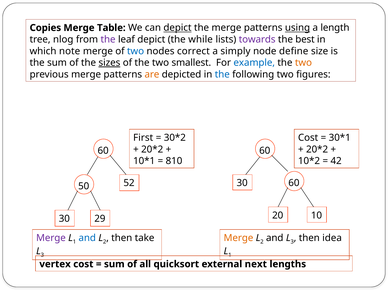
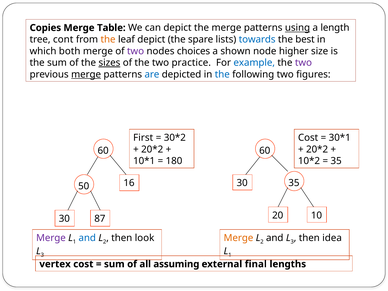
depict at (177, 28) underline: present -> none
nlog: nlog -> cont
the at (108, 39) colour: purple -> orange
while: while -> spare
towards colour: purple -> blue
note: note -> both
two at (136, 51) colour: blue -> purple
correct: correct -> choices
simply: simply -> shown
define: define -> higher
smallest: smallest -> practice
two at (303, 63) colour: orange -> purple
merge at (86, 74) underline: none -> present
are colour: orange -> blue
810: 810 -> 180
42 at (336, 161): 42 -> 35
30 60: 60 -> 35
52: 52 -> 16
29: 29 -> 87
take: take -> look
quicksort: quicksort -> assuming
next: next -> final
